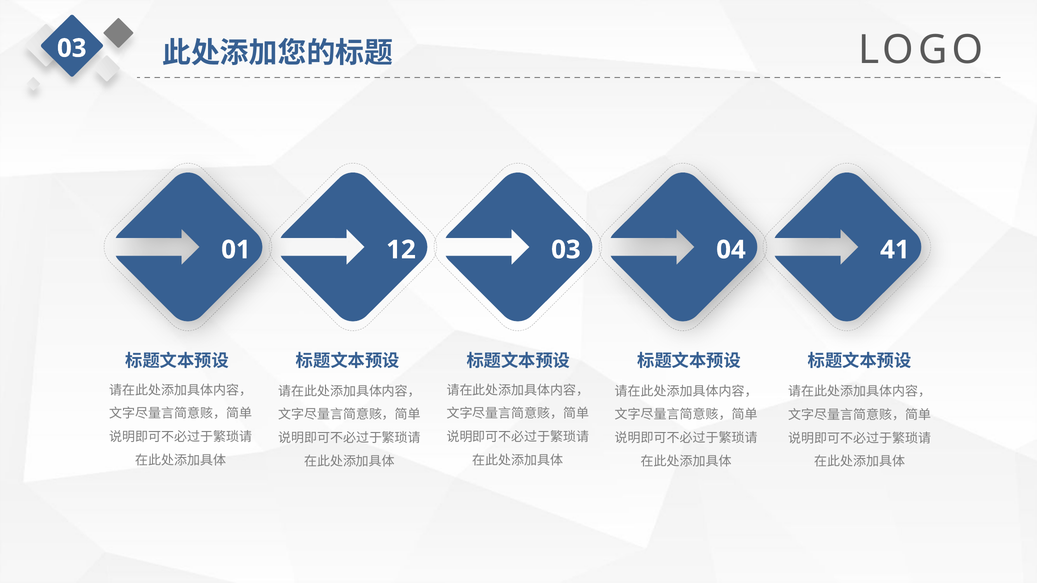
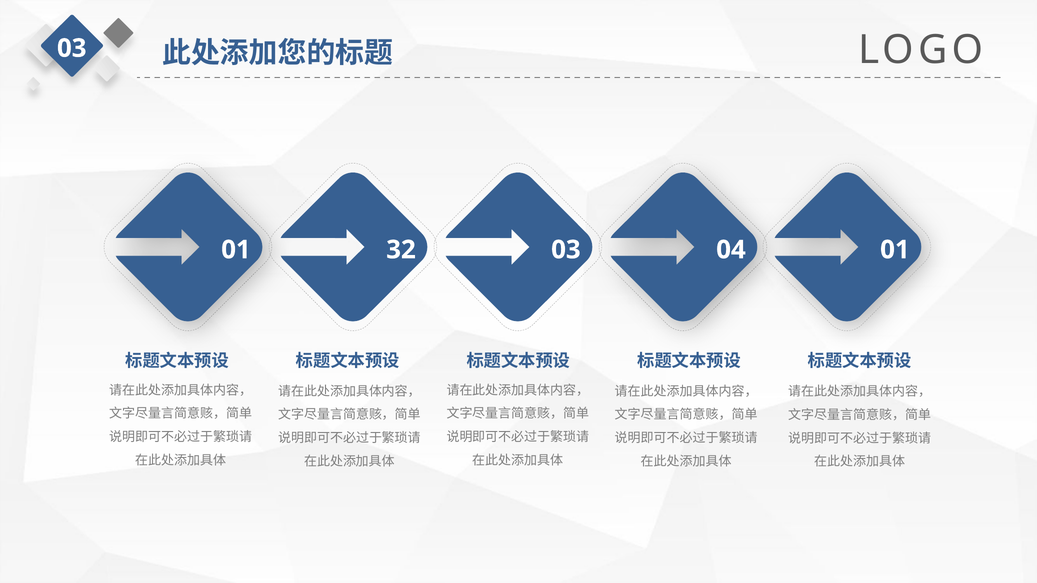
12: 12 -> 32
04 41: 41 -> 01
